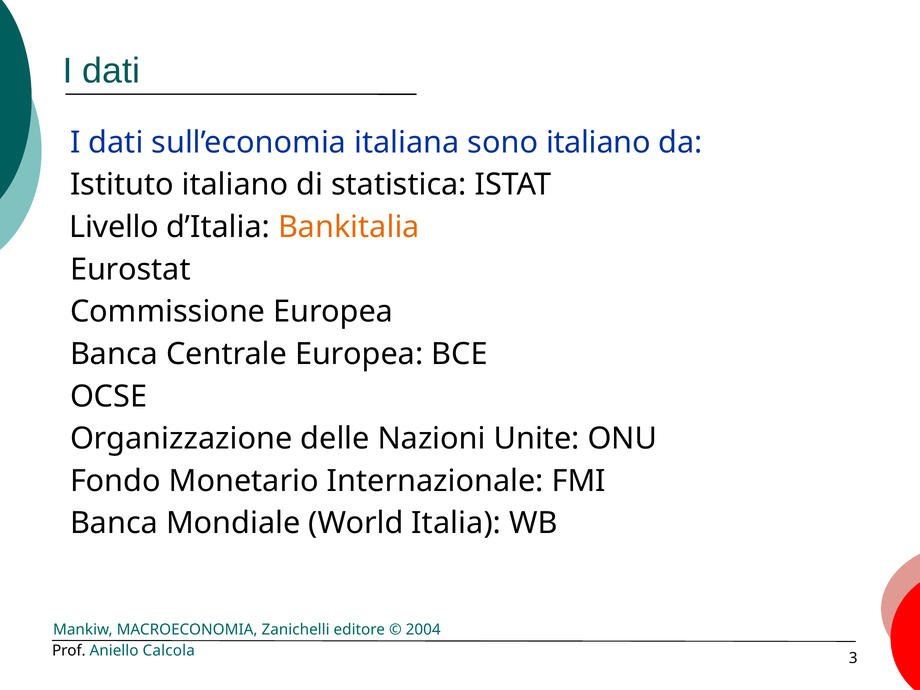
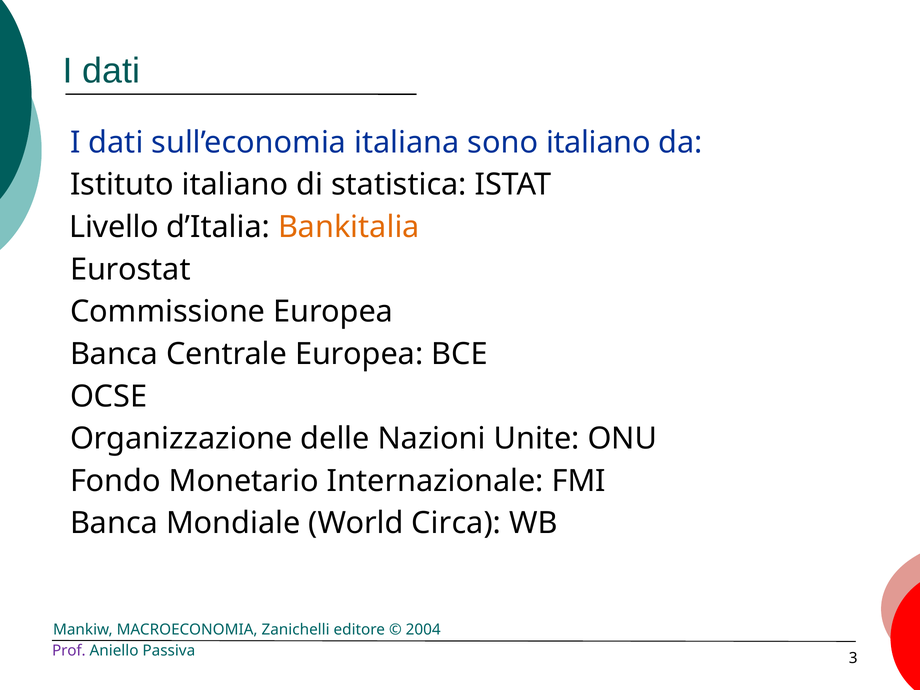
Italia: Italia -> Circa
Prof colour: black -> purple
Calcola: Calcola -> Passiva
